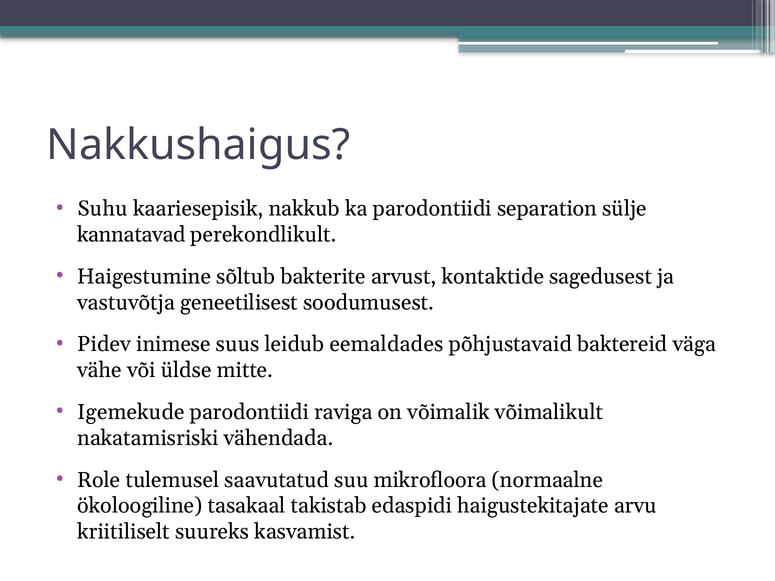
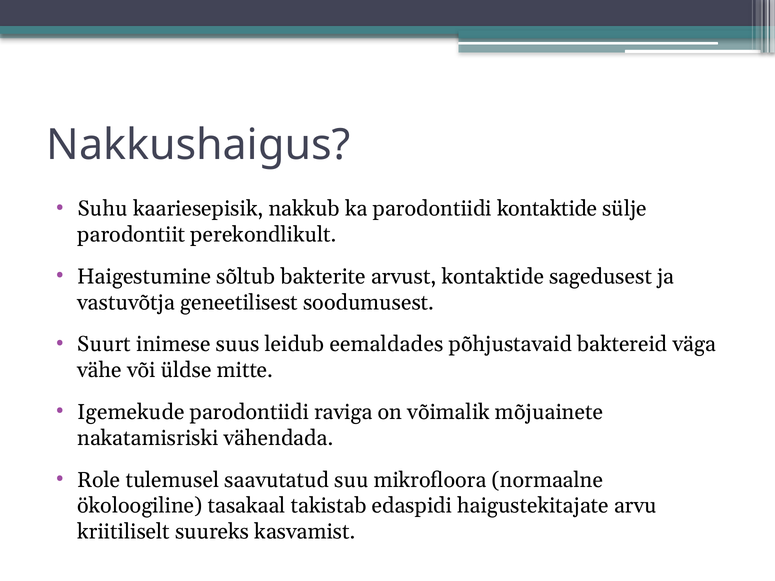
parodontiidi separation: separation -> kontaktide
kannatavad: kannatavad -> parodontiit
Pidev: Pidev -> Suurt
võimalikult: võimalikult -> mõjuainete
